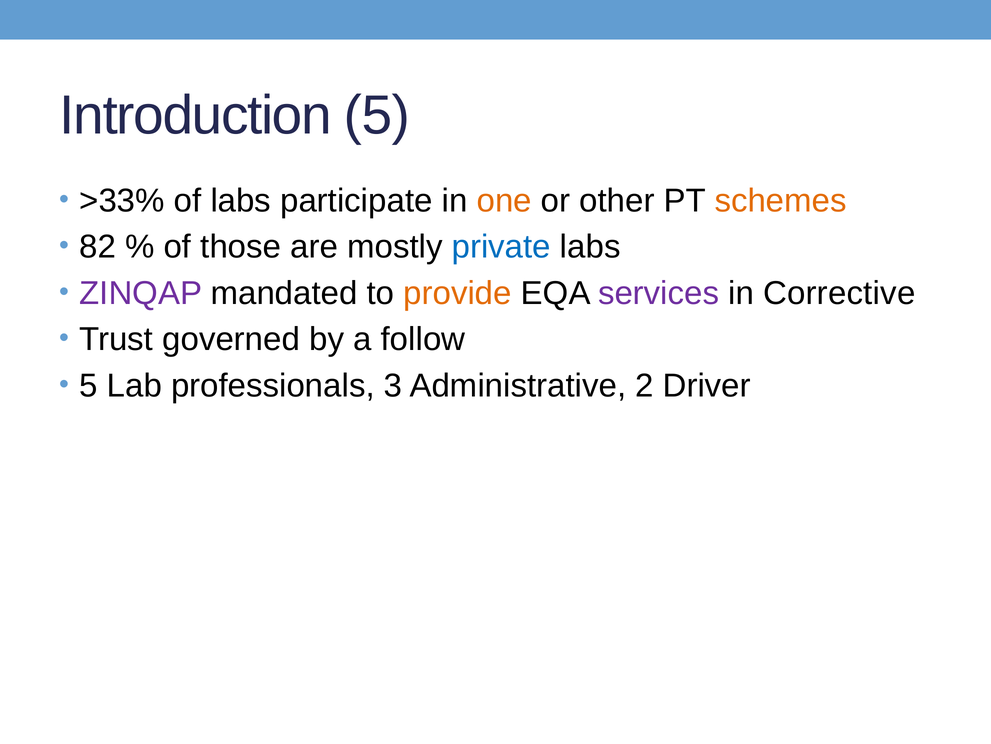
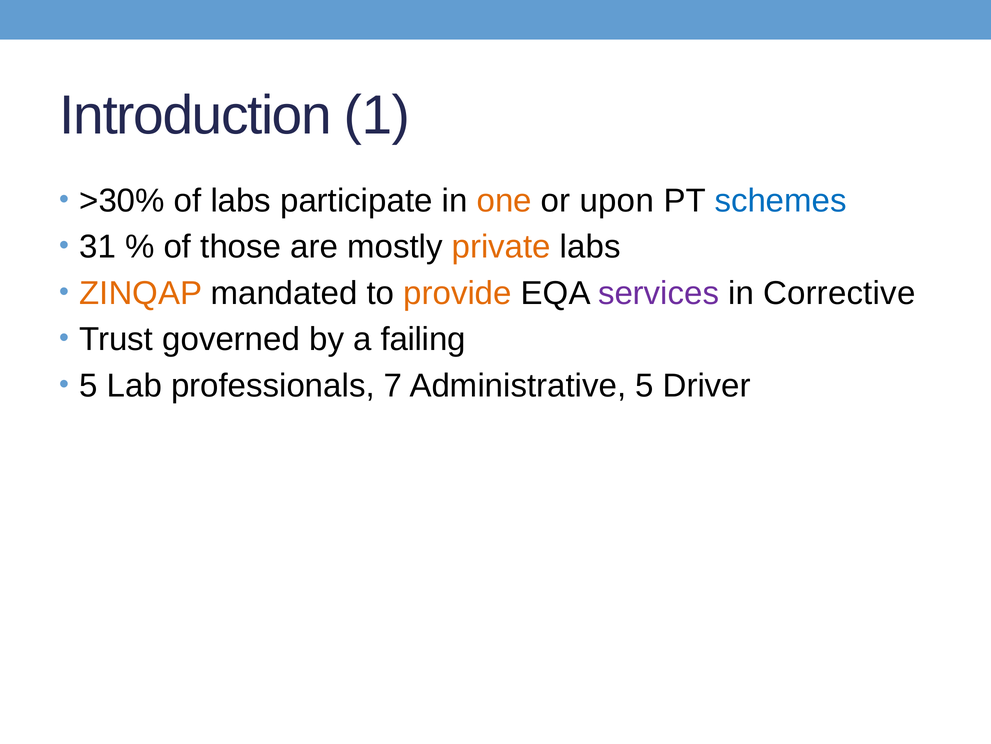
Introduction 5: 5 -> 1
>33%: >33% -> >30%
other: other -> upon
schemes colour: orange -> blue
82: 82 -> 31
private colour: blue -> orange
ZINQAP colour: purple -> orange
follow: follow -> failing
3: 3 -> 7
Administrative 2: 2 -> 5
